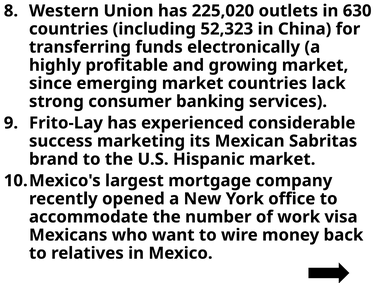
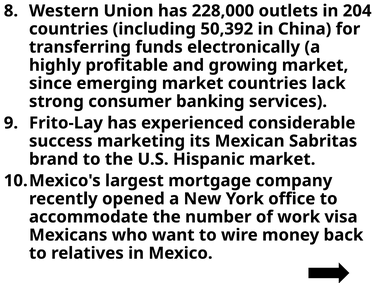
225,020: 225,020 -> 228,000
630: 630 -> 204
52,323: 52,323 -> 50,392
